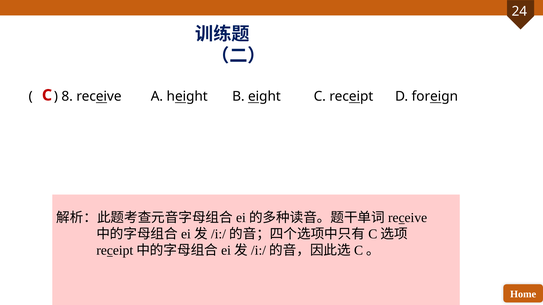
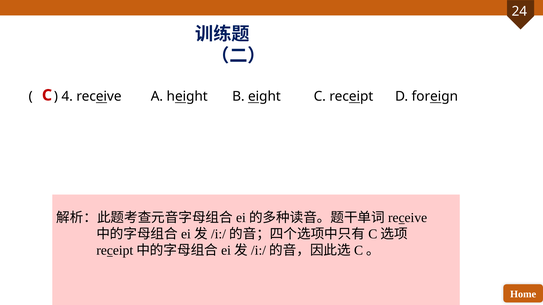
8: 8 -> 4
